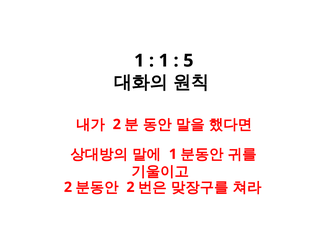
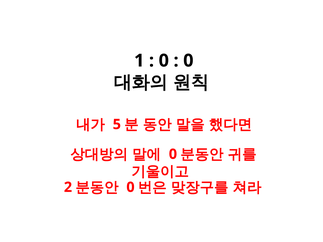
1 at (164, 61): 1 -> 0
5 at (188, 61): 5 -> 0
2 at (117, 124): 2 -> 5
1 at (173, 154): 1 -> 0
2 at (130, 187): 2 -> 0
